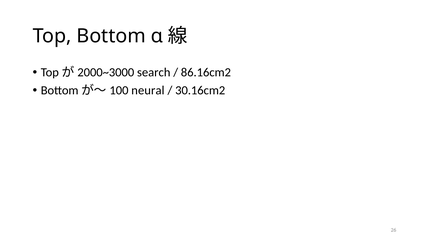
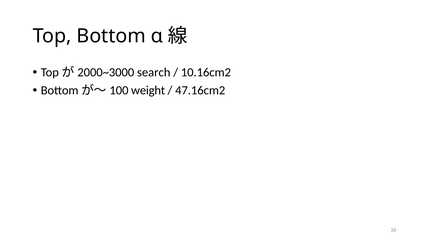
86.16cm2: 86.16cm2 -> 10.16cm2
neural: neural -> weight
30.16cm2: 30.16cm2 -> 47.16cm2
